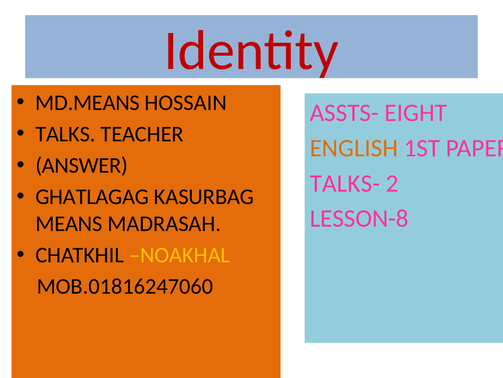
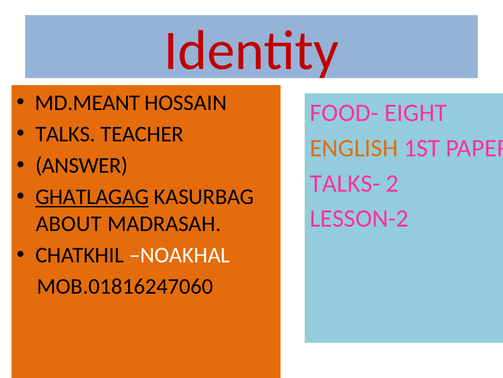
MD.MEANS: MD.MEANS -> MD.MEANT
ASSTS-: ASSTS- -> FOOD-
GHATLAGAG underline: none -> present
LESSON-8: LESSON-8 -> LESSON-2
MEANS: MEANS -> ABOUT
NOAKHAL colour: yellow -> white
